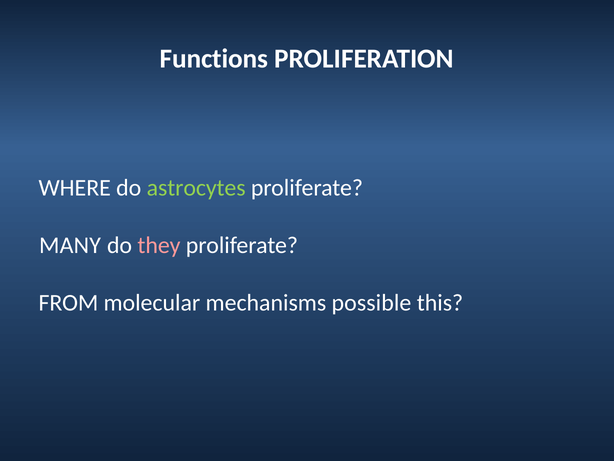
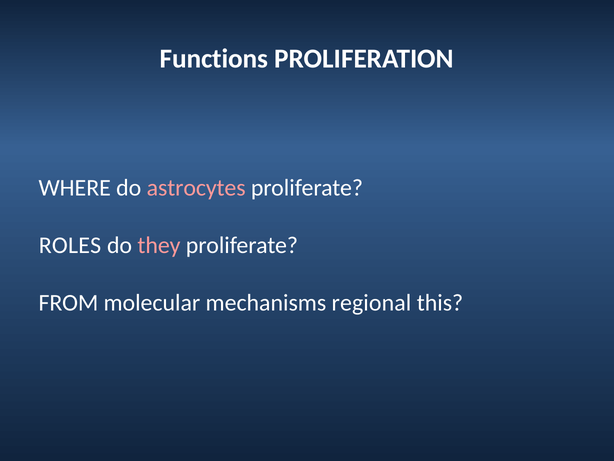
astrocytes colour: light green -> pink
MANY: MANY -> ROLES
possible: possible -> regional
